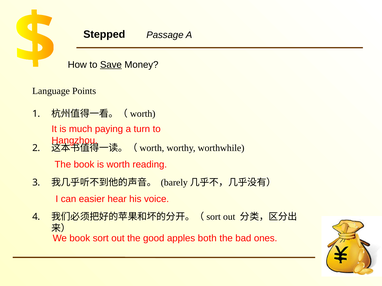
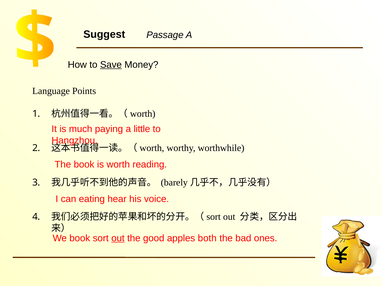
Stepped: Stepped -> Suggest
turn: turn -> little
easier: easier -> eating
out at (118, 239) underline: none -> present
